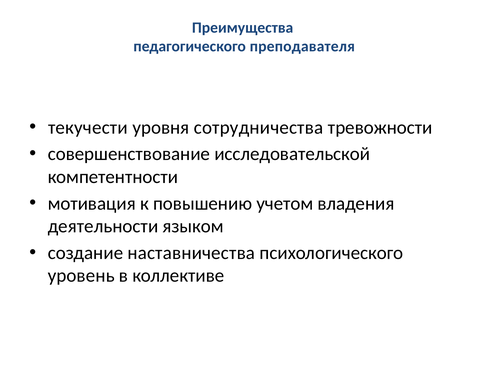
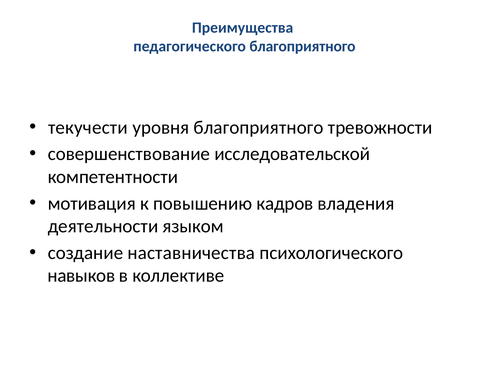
педагогического преподавателя: преподавателя -> благоприятного
уровня сотрудничества: сотрудничества -> благоприятного
учетом: учетом -> кадров
уровень: уровень -> навыков
